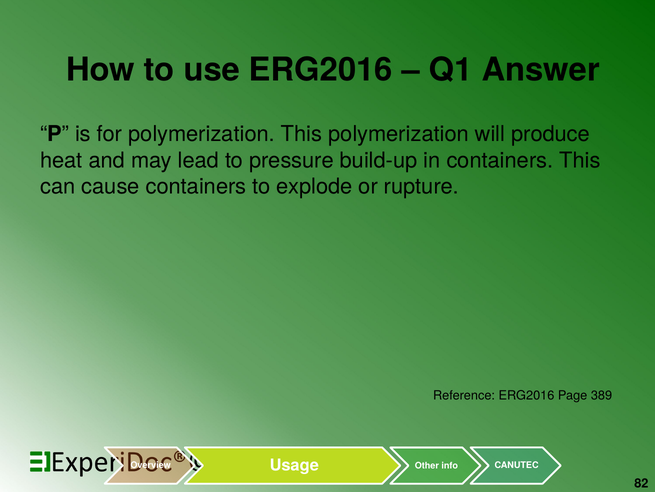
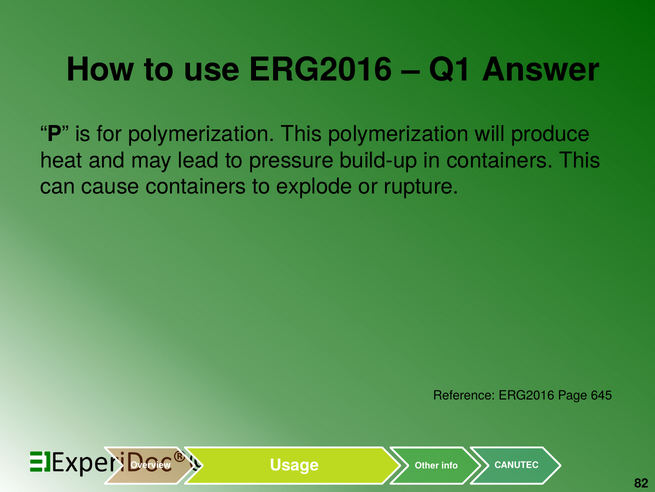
389: 389 -> 645
